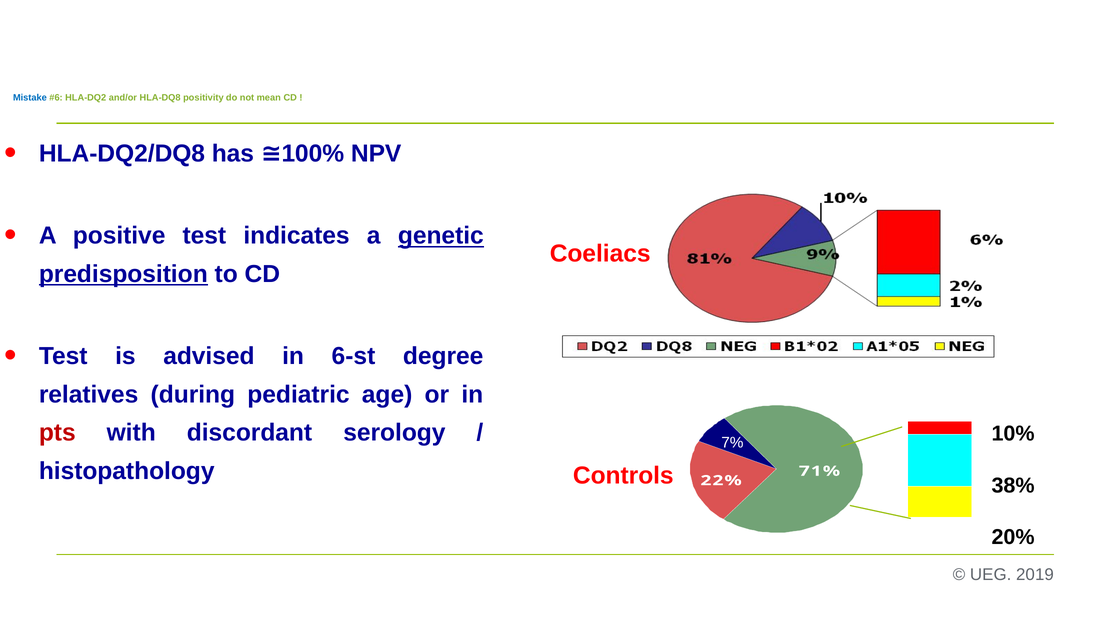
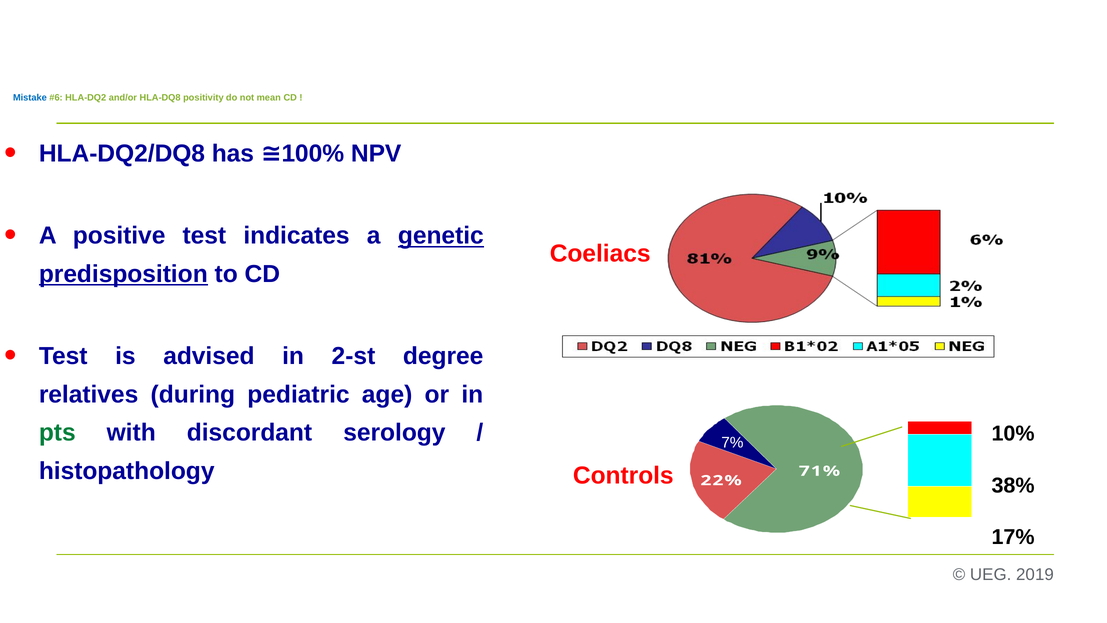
6-st: 6-st -> 2-st
pts colour: red -> green
20%: 20% -> 17%
